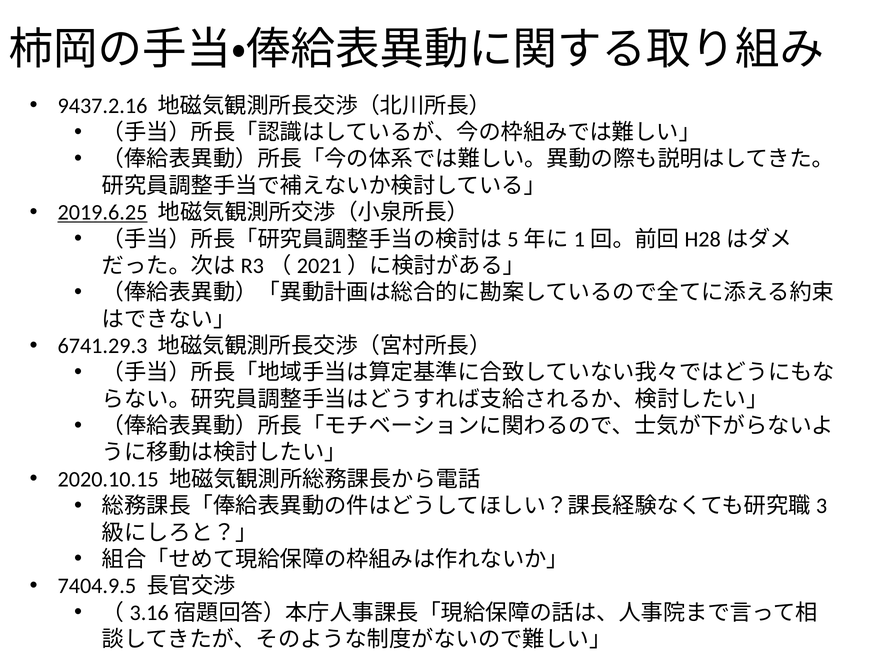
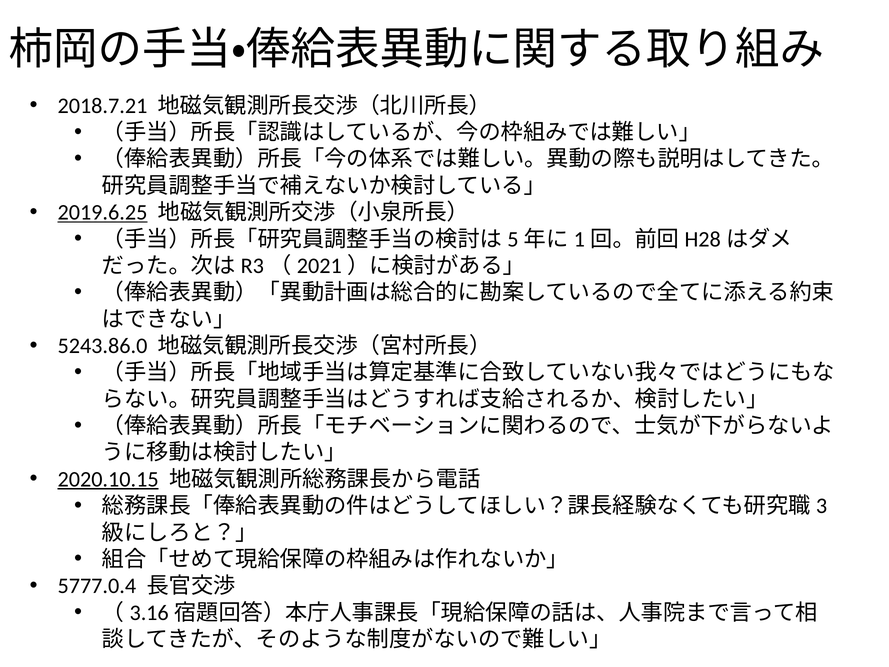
9437.2.16: 9437.2.16 -> 2018.7.21
6741.29.3: 6741.29.3 -> 5243.86.0
2020.10.15 underline: none -> present
7404.9.5: 7404.9.5 -> 5777.0.4
